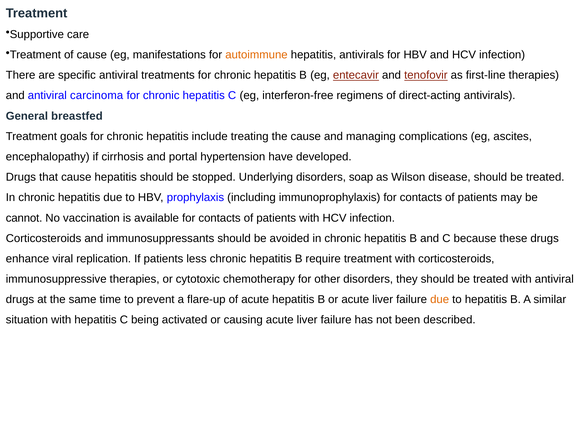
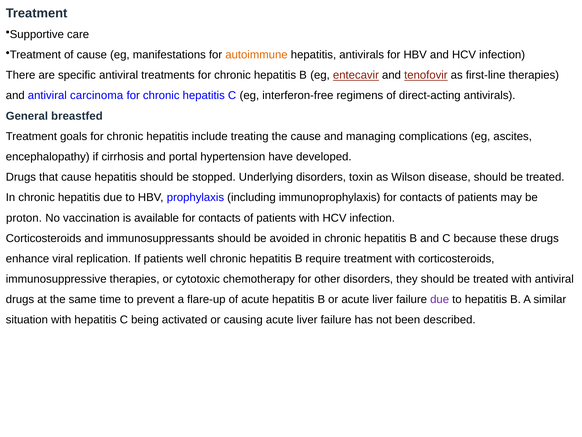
soap: soap -> toxin
cannot: cannot -> proton
less: less -> well
due at (440, 299) colour: orange -> purple
